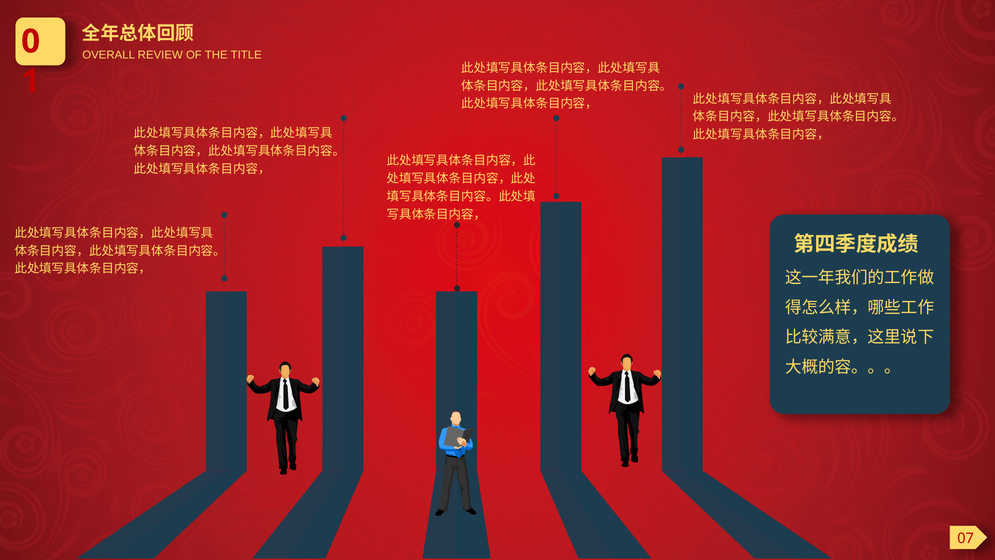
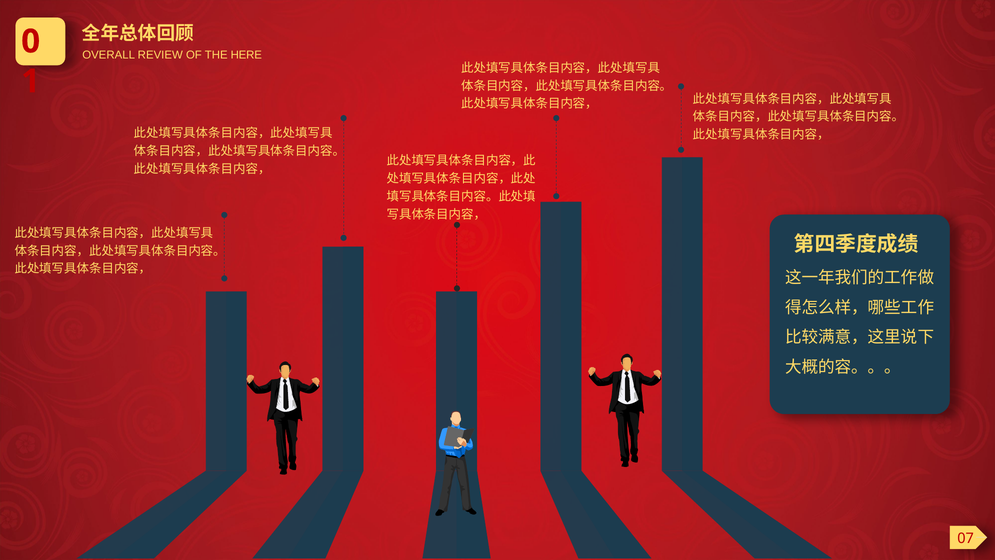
TITLE: TITLE -> HERE
